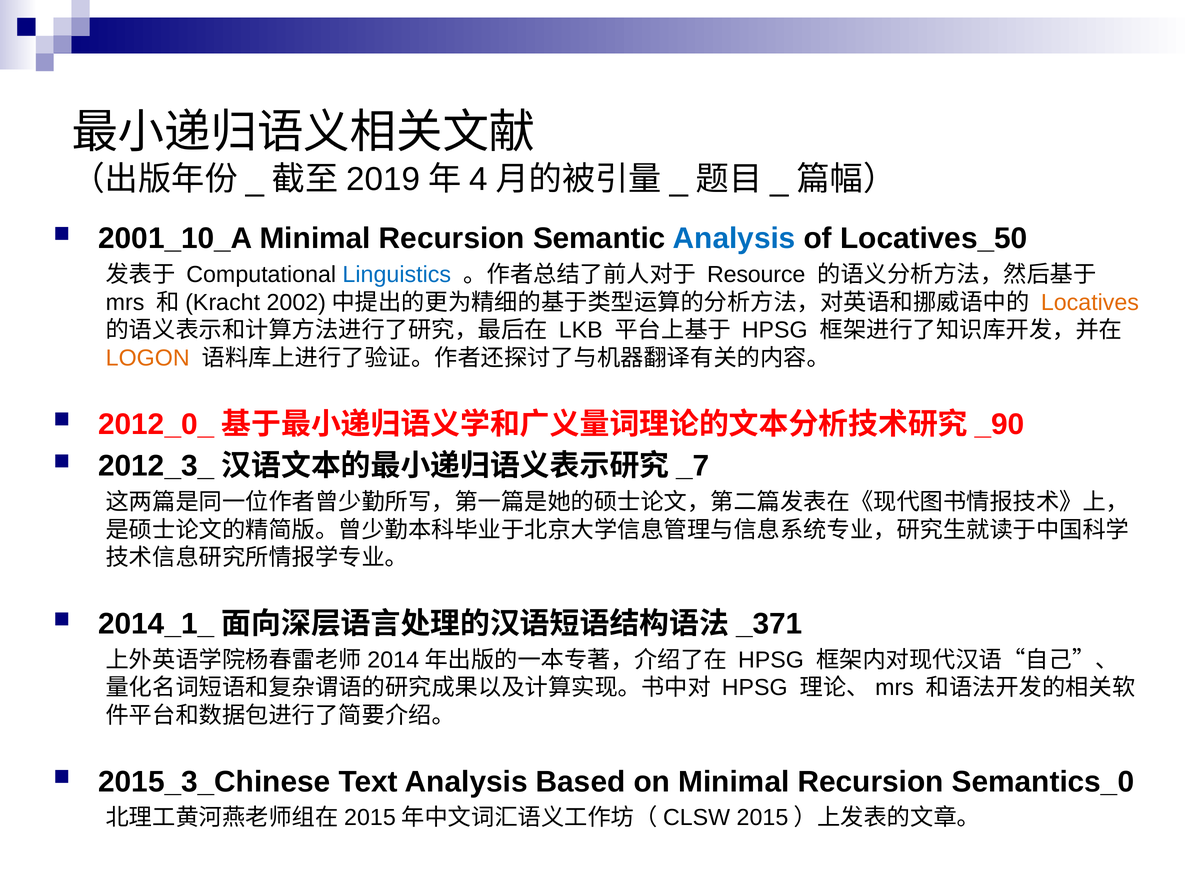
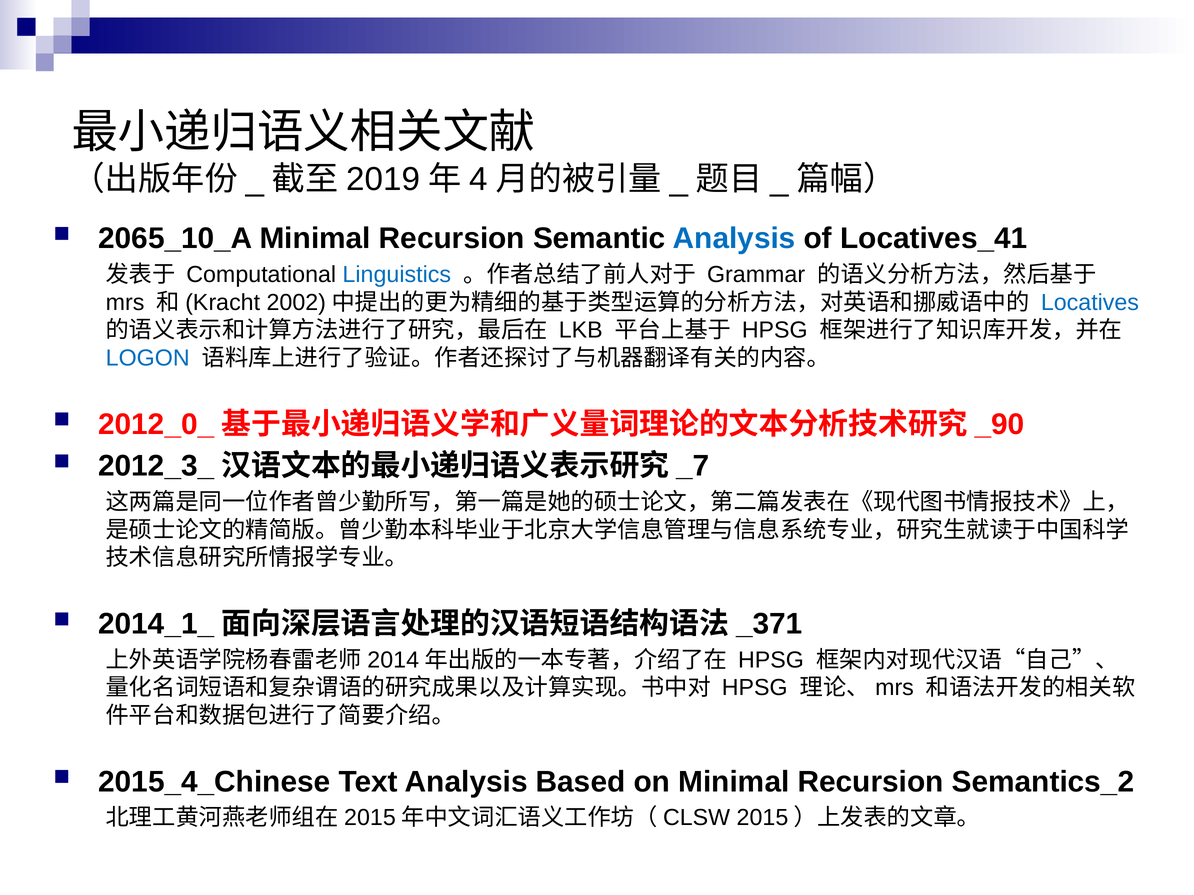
2001_10_A: 2001_10_A -> 2065_10_A
Locatives_50: Locatives_50 -> Locatives_41
Resource: Resource -> Grammar
Locatives colour: orange -> blue
LOGON colour: orange -> blue
2015_3_Chinese: 2015_3_Chinese -> 2015_4_Chinese
Semantics_0: Semantics_0 -> Semantics_2
